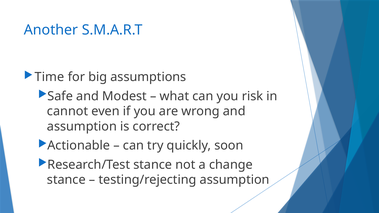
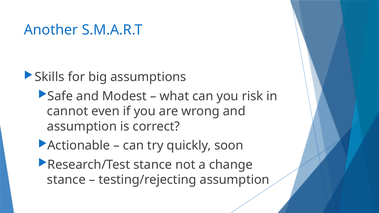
Time: Time -> Skills
